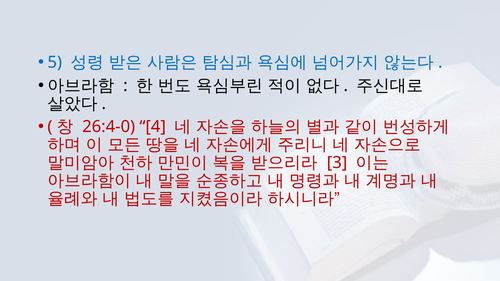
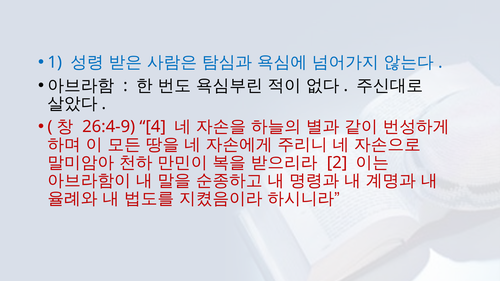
5: 5 -> 1
26:4-0: 26:4-0 -> 26:4-9
3: 3 -> 2
